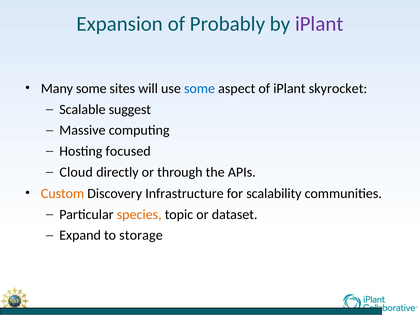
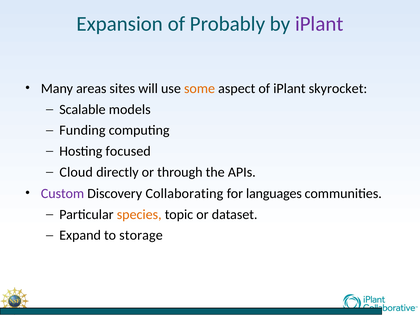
Many some: some -> areas
some at (200, 89) colour: blue -> orange
suggest: suggest -> models
Massive: Massive -> Funding
Custom colour: orange -> purple
Infrastructure: Infrastructure -> Collaborating
scalability: scalability -> languages
